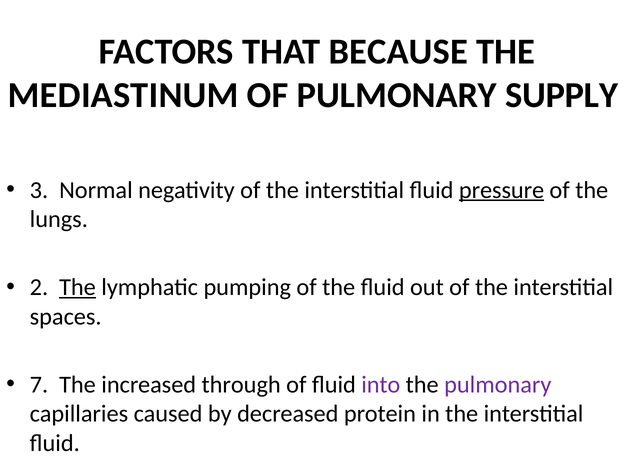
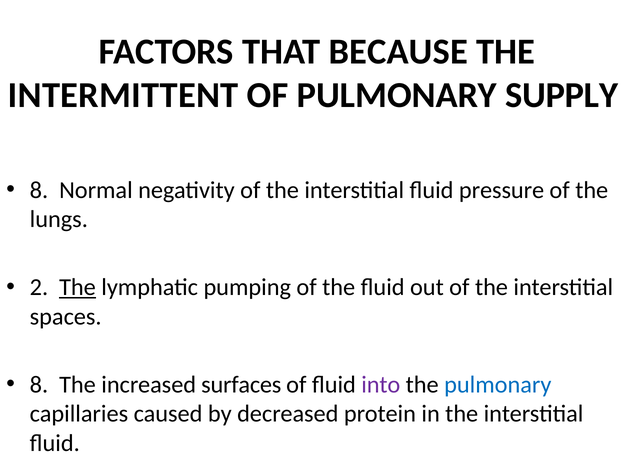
MEDIASTINUM: MEDIASTINUM -> INTERMITTENT
3 at (39, 190): 3 -> 8
pressure underline: present -> none
7 at (39, 385): 7 -> 8
through: through -> surfaces
pulmonary at (498, 385) colour: purple -> blue
